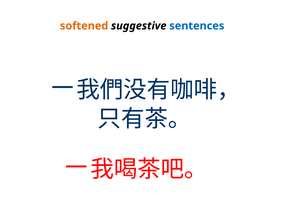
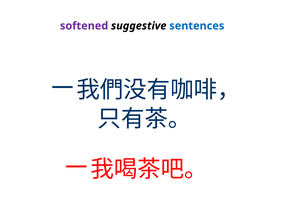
softened colour: orange -> purple
